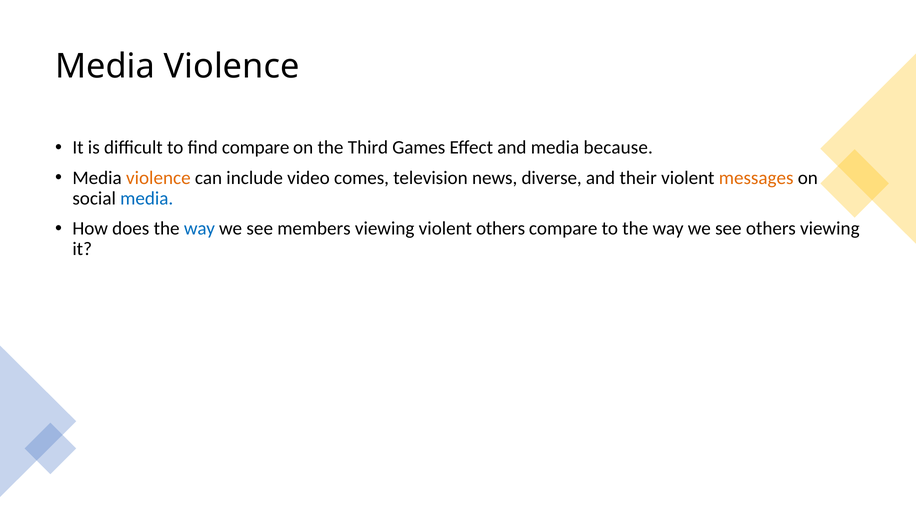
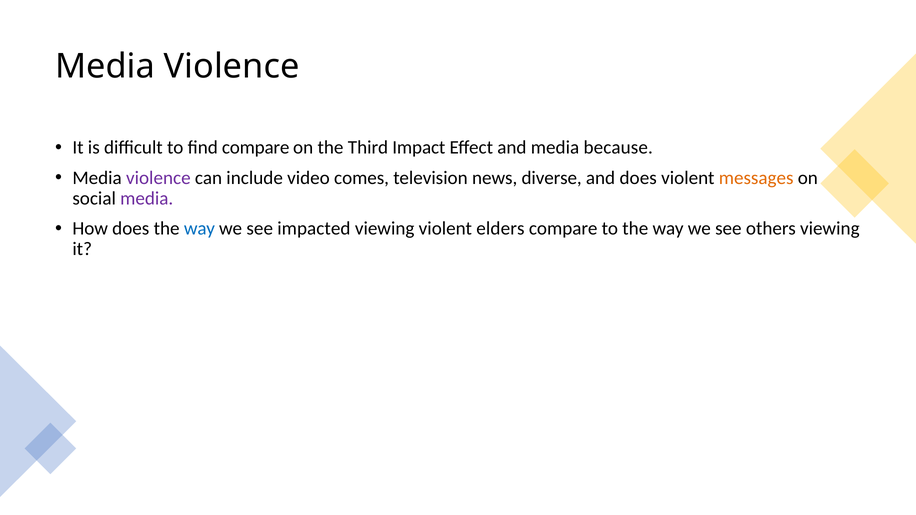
Games: Games -> Impact
violence at (158, 178) colour: orange -> purple
and their: their -> does
media at (147, 198) colour: blue -> purple
members: members -> impacted
violent others: others -> elders
